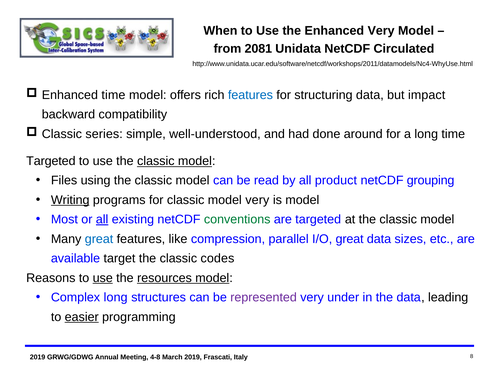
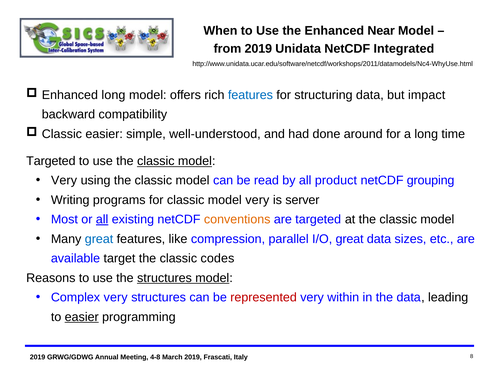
Enhanced Very: Very -> Near
from 2081: 2081 -> 2019
Circulated: Circulated -> Integrated
Enhanced time: time -> long
Classic series: series -> easier
Files at (64, 180): Files -> Very
Writing underline: present -> none
is model: model -> server
conventions colour: green -> orange
use at (103, 277) underline: present -> none
the resources: resources -> structures
Complex long: long -> very
represented colour: purple -> red
under: under -> within
